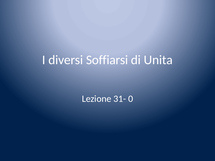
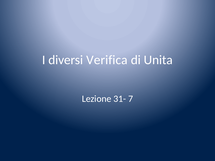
Soffiarsi: Soffiarsi -> Verifica
0: 0 -> 7
